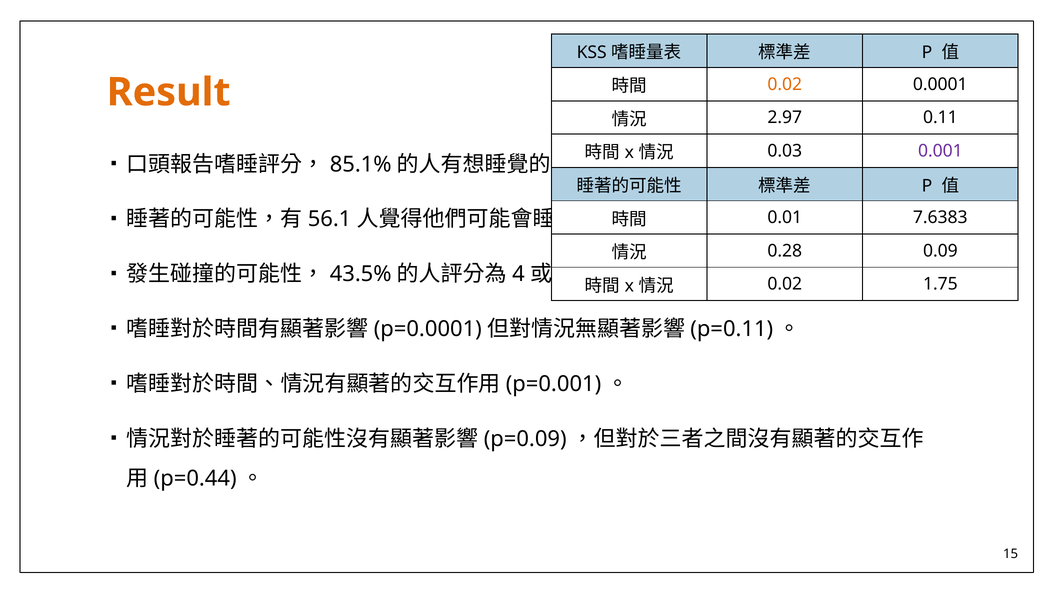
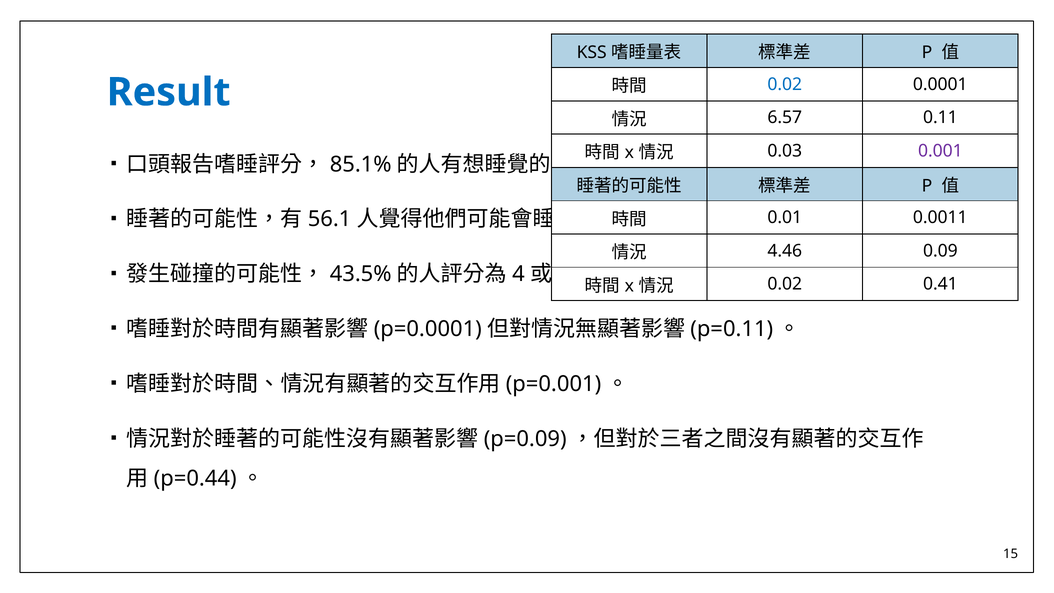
0.02 at (785, 84) colour: orange -> blue
Result colour: orange -> blue
2.97: 2.97 -> 6.57
7.6383: 7.6383 -> 0.0011
0.28: 0.28 -> 4.46
1.75: 1.75 -> 0.41
